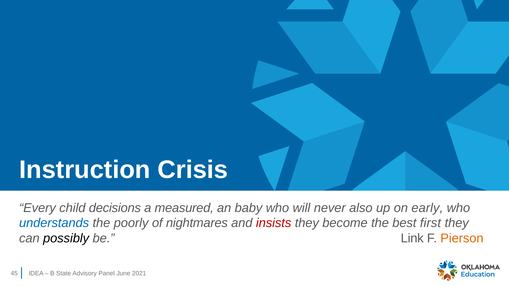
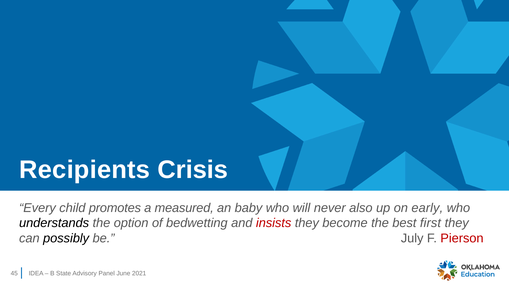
Instruction: Instruction -> Recipients
decisions: decisions -> promotes
understands colour: blue -> black
poorly: poorly -> option
nightmares: nightmares -> bedwetting
Link: Link -> July
Pierson colour: orange -> red
